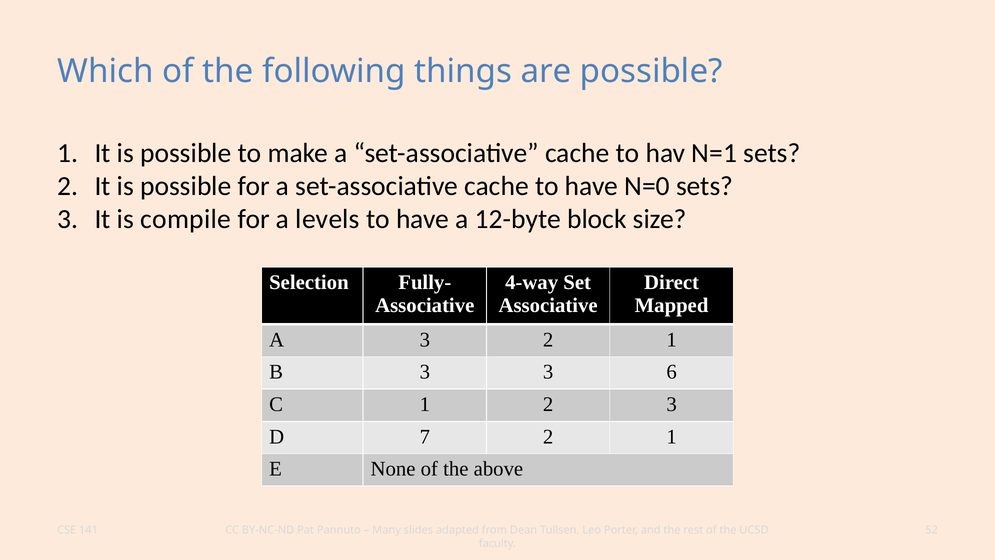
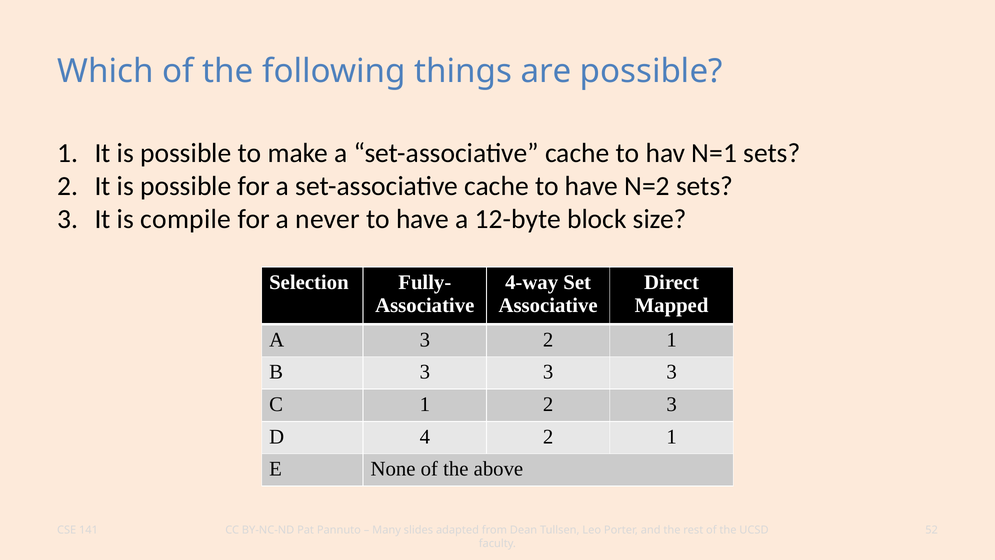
N=0: N=0 -> N=2
levels: levels -> never
3 3 6: 6 -> 3
7: 7 -> 4
